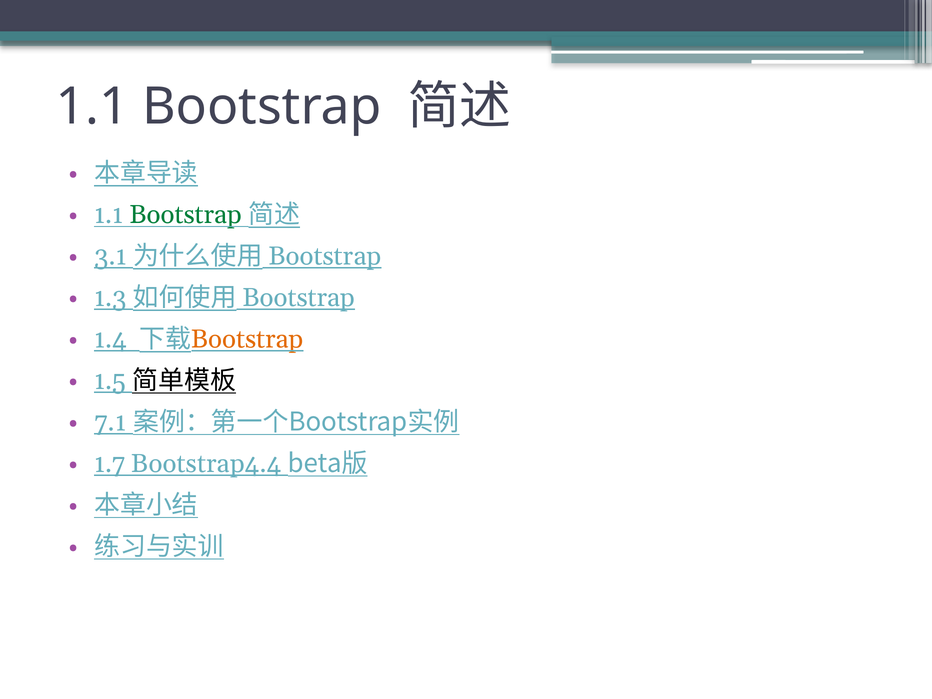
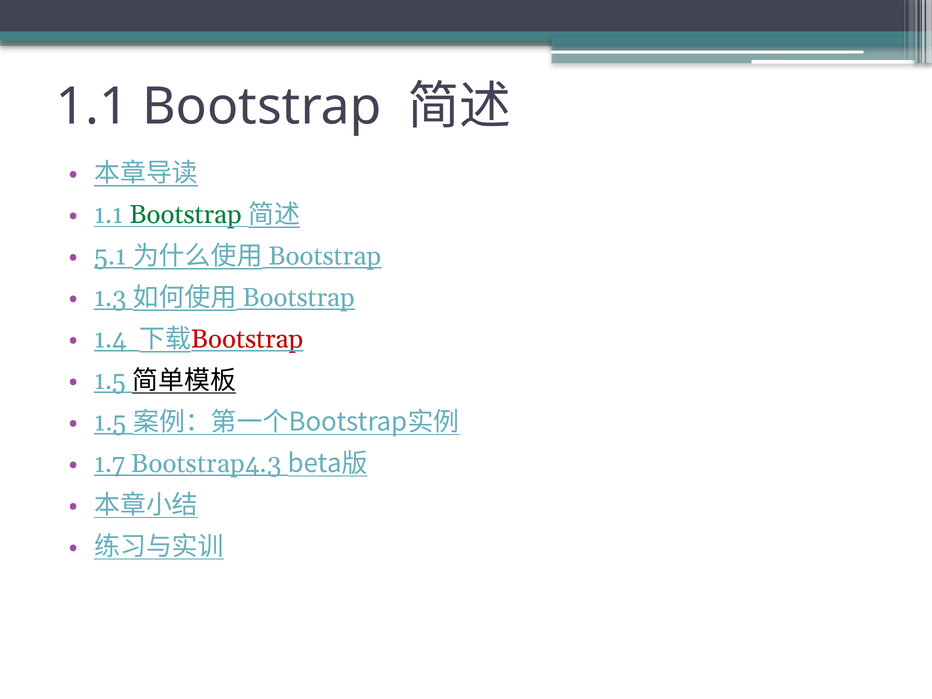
3.1: 3.1 -> 5.1
Bootstrap at (248, 339) colour: orange -> red
7.1 at (110, 422): 7.1 -> 1.5
Bootstrap4.4: Bootstrap4.4 -> Bootstrap4.3
